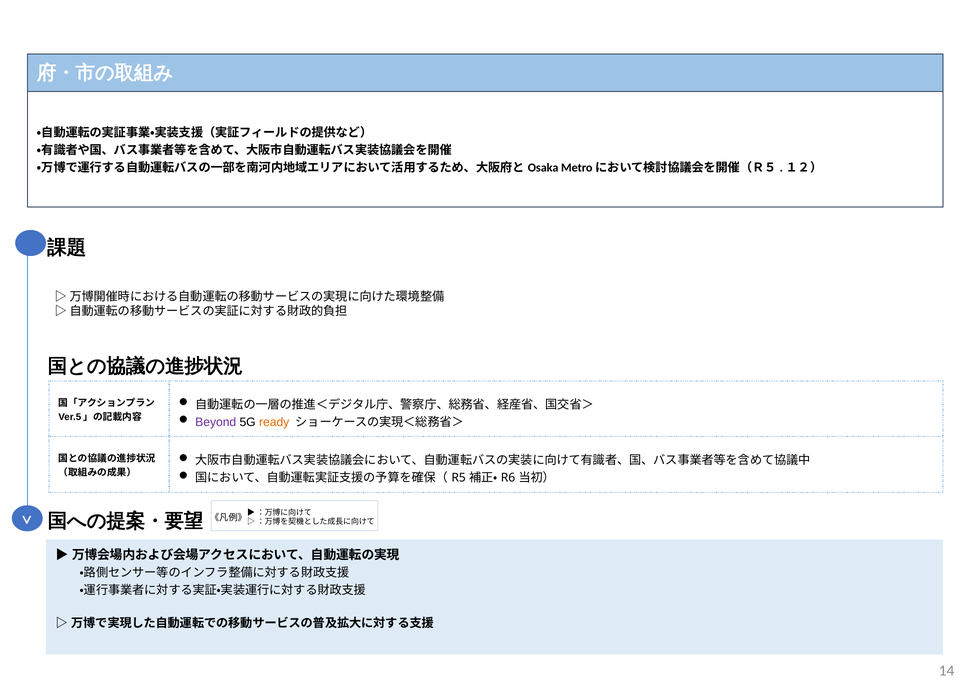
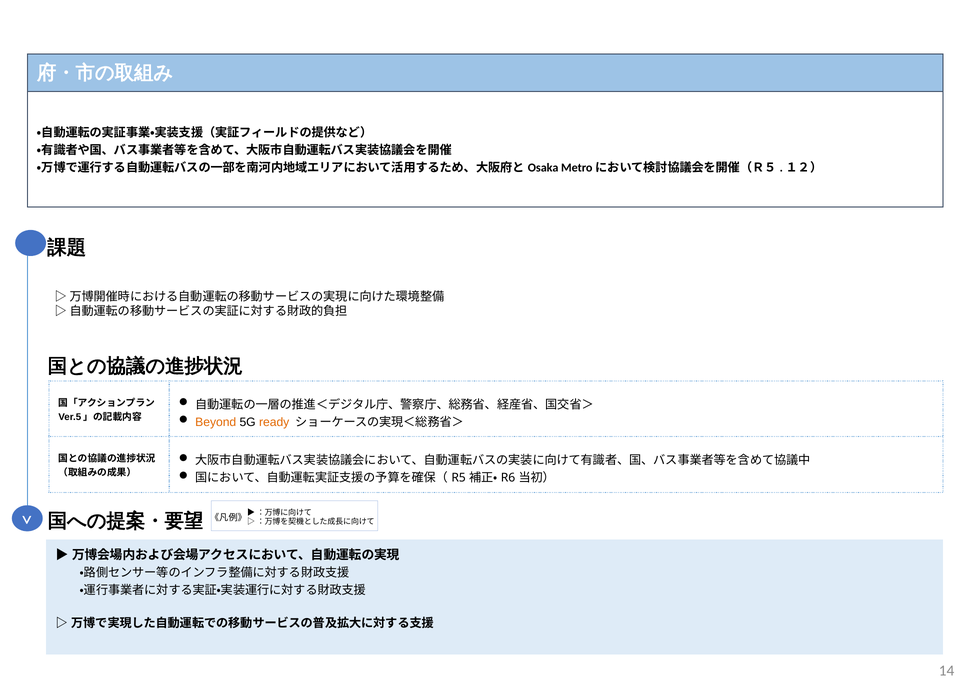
Beyond colour: purple -> orange
